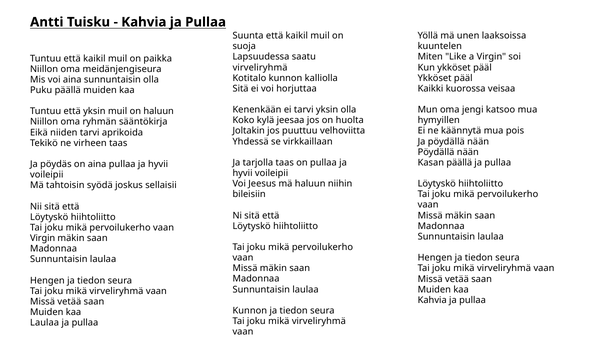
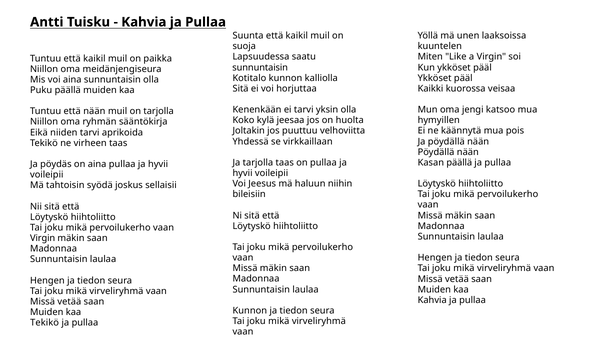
virveliryhmä at (260, 67): virveliryhmä -> sunnuntaisin
että yksin: yksin -> nään
on haluun: haluun -> tarjolla
Laulaa at (45, 323): Laulaa -> Tekikö
